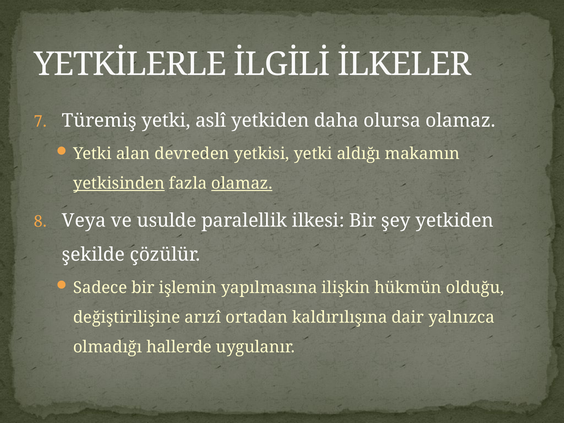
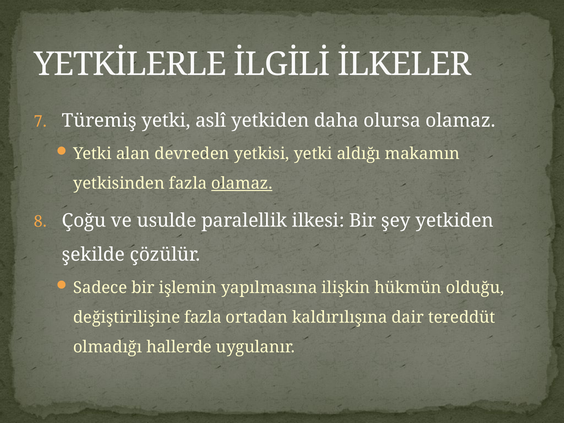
yetkisinden underline: present -> none
Veya: Veya -> Çoğu
değiştirilişine arızî: arızî -> fazla
yalnızca: yalnızca -> tereddüt
